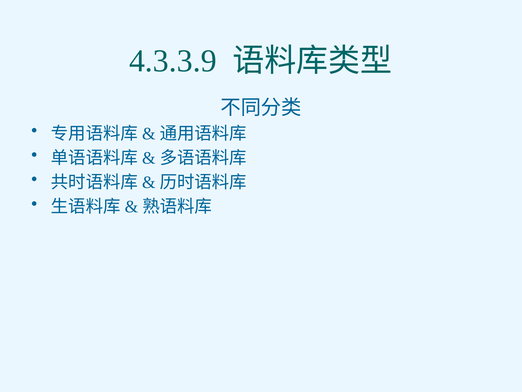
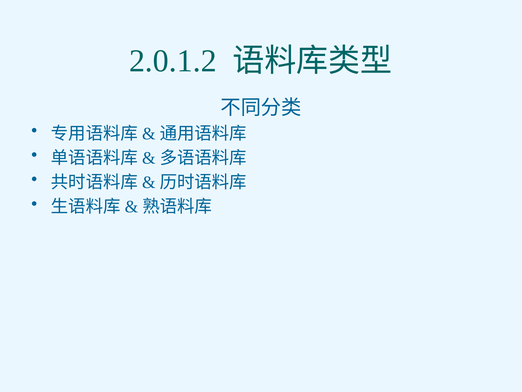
4.3.3.9: 4.3.3.9 -> 2.0.1.2
